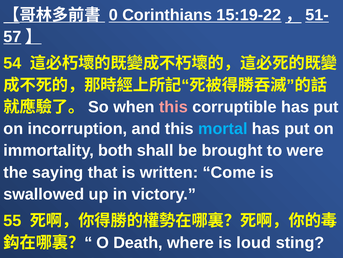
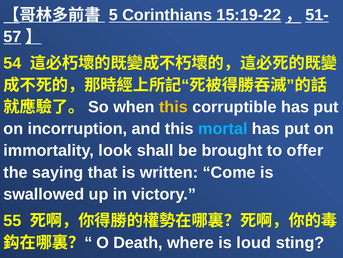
0: 0 -> 5
this at (173, 107) colour: pink -> yellow
both: both -> look
were: were -> offer
